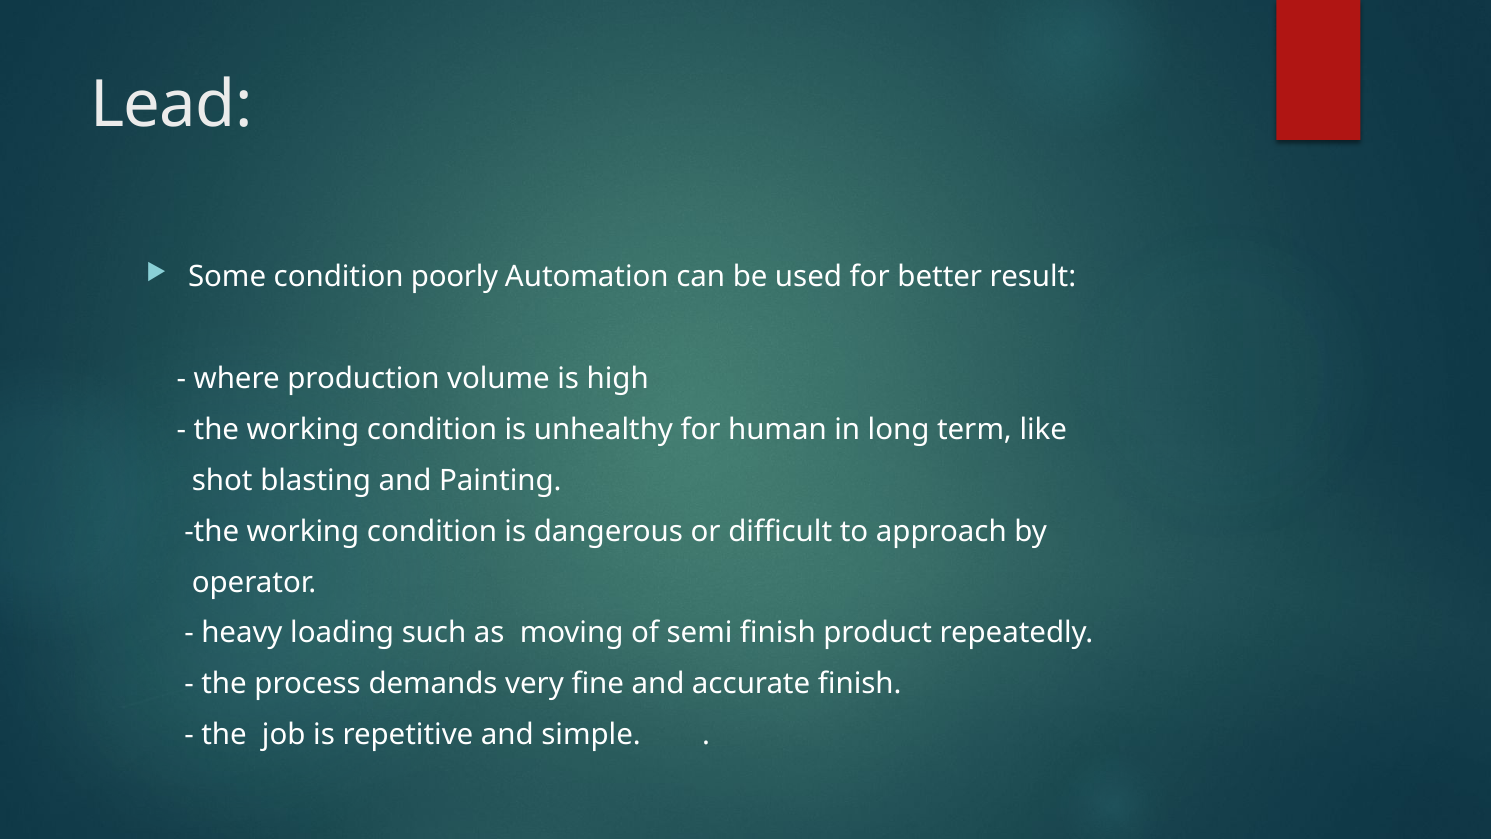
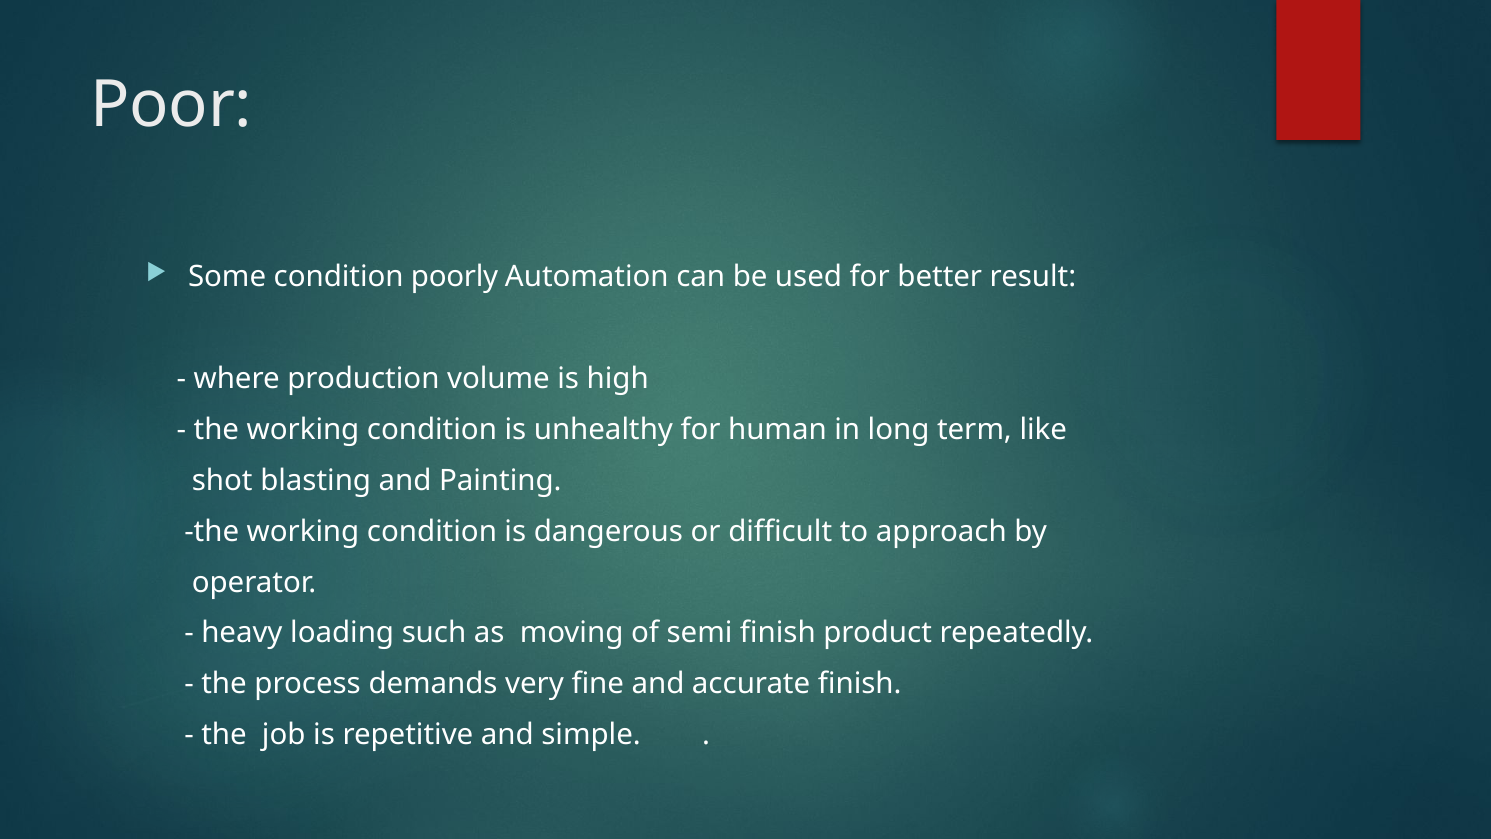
Lead: Lead -> Poor
